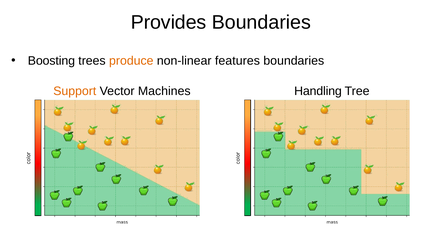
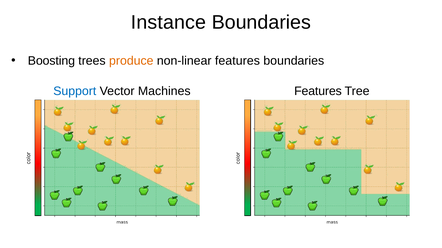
Provides: Provides -> Instance
Support colour: orange -> blue
Machines Handling: Handling -> Features
